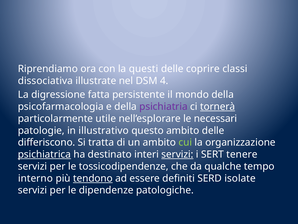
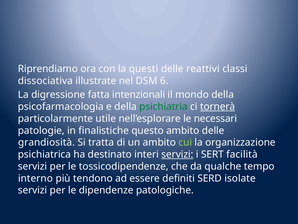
coprire: coprire -> reattivi
4: 4 -> 6
persistente: persistente -> intenzionali
psichiatria colour: purple -> green
illustrativo: illustrativo -> finalistiche
differiscono: differiscono -> grandiosità
psichiatrica underline: present -> none
tenere: tenere -> facilità
tendono underline: present -> none
